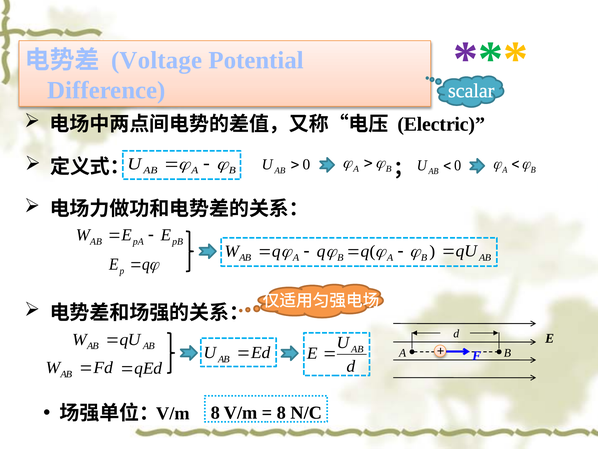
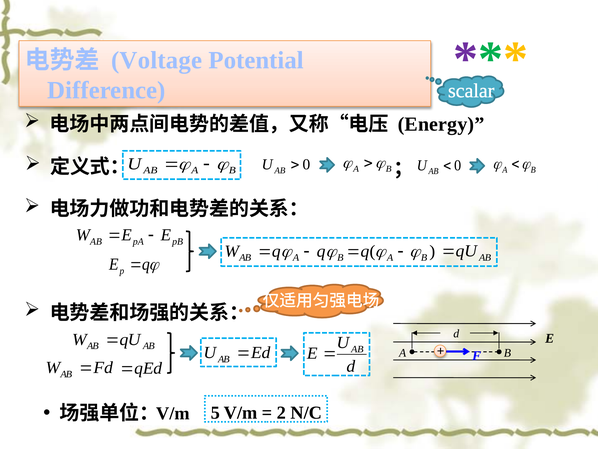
Electric: Electric -> Energy
8 at (215, 412): 8 -> 5
8 at (281, 412): 8 -> 2
